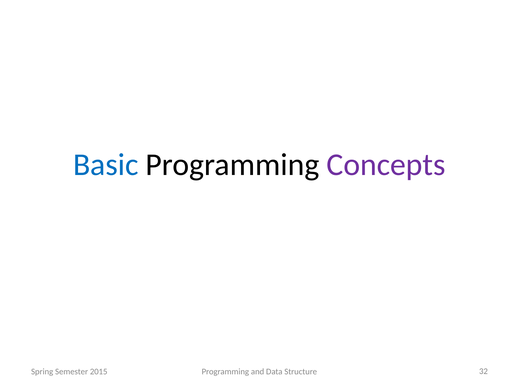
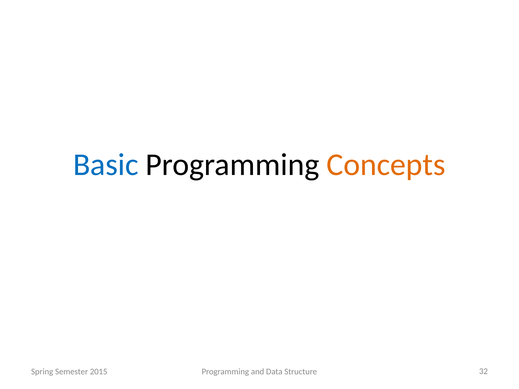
Concepts colour: purple -> orange
